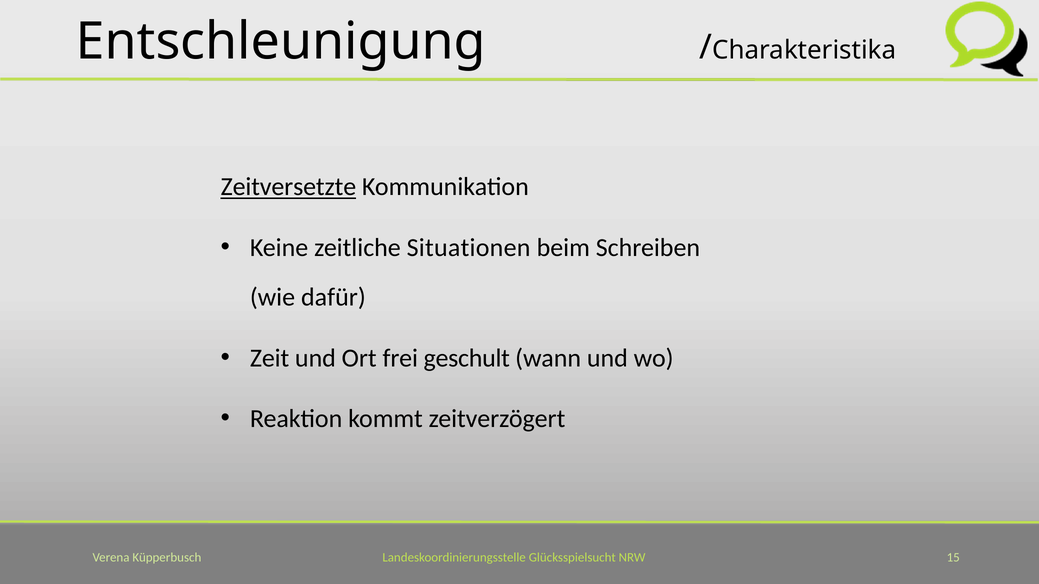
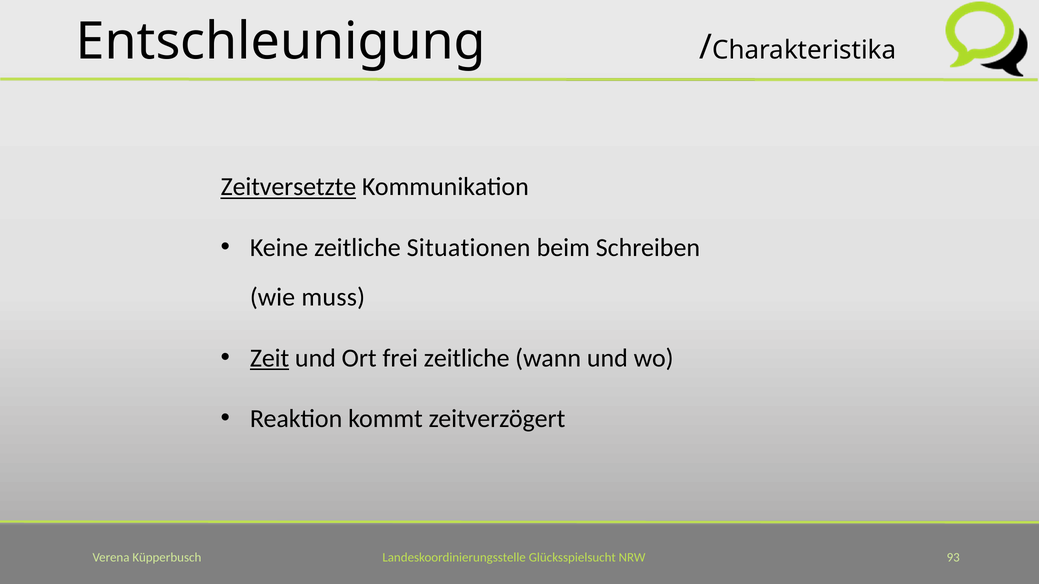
dafür: dafür -> muss
Zeit underline: none -> present
frei geschult: geschult -> zeitliche
15: 15 -> 93
